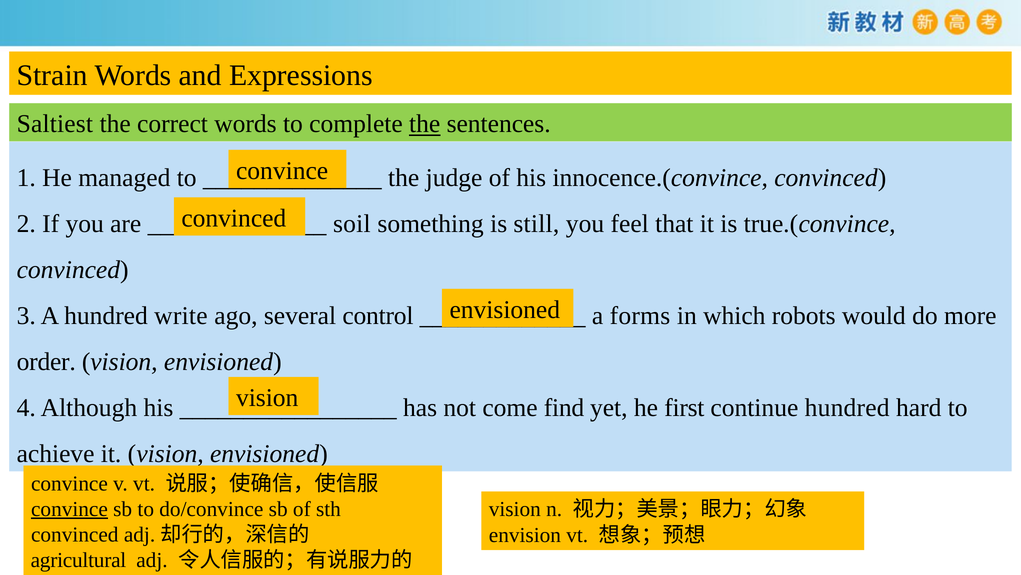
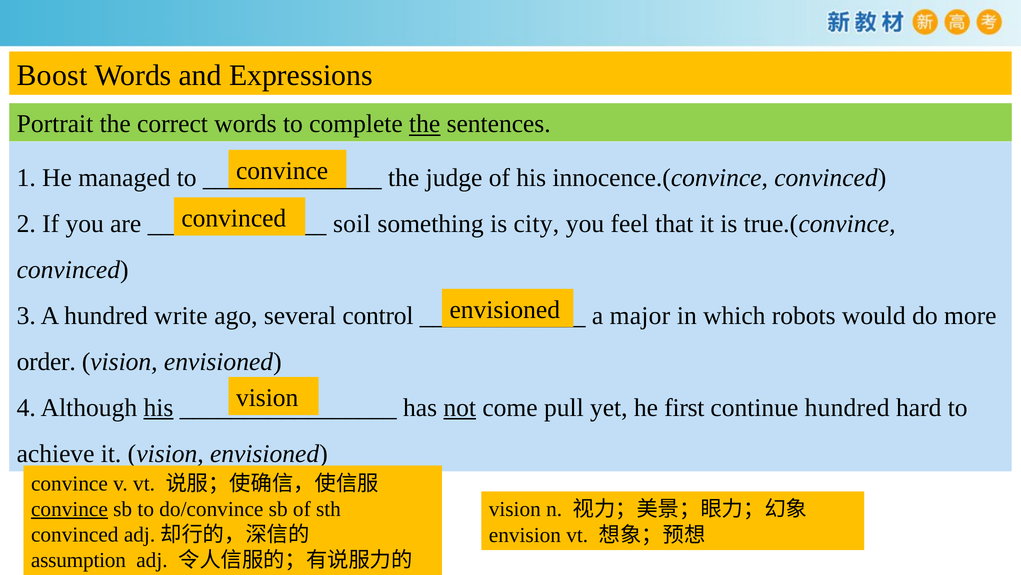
Strain: Strain -> Boost
Saltiest: Saltiest -> Portrait
still: still -> city
forms: forms -> major
his at (158, 407) underline: none -> present
not underline: none -> present
find: find -> pull
agricultural: agricultural -> assumption
